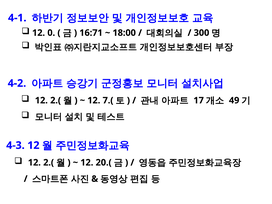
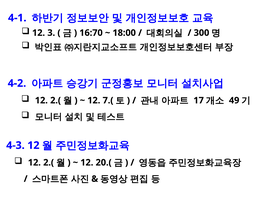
0: 0 -> 3
16:71: 16:71 -> 16:70
